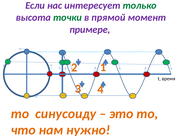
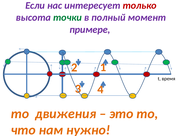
только colour: green -> red
прямой: прямой -> полный
синусоиду: синусоиду -> движения
